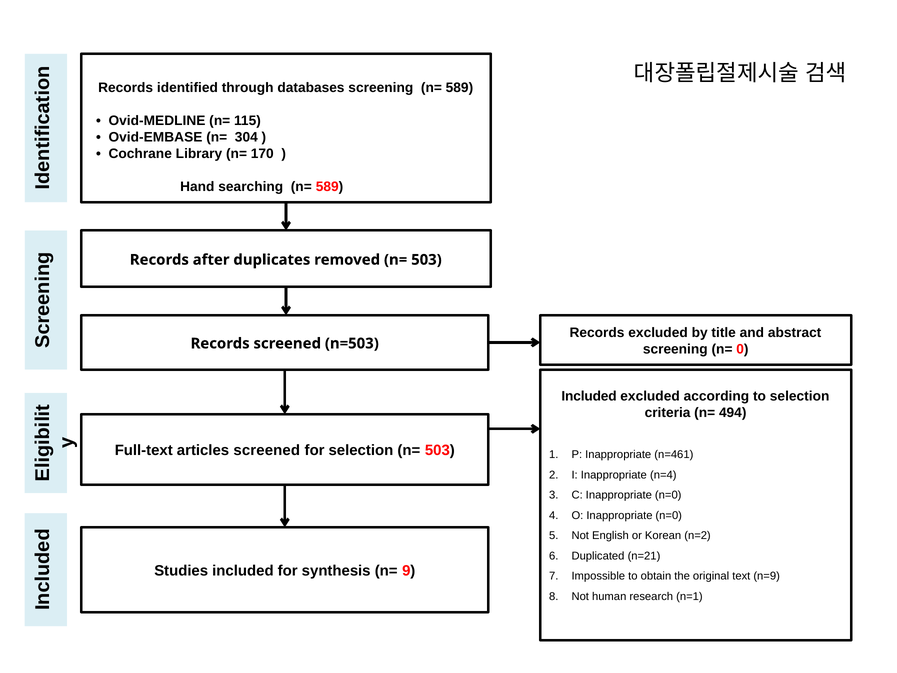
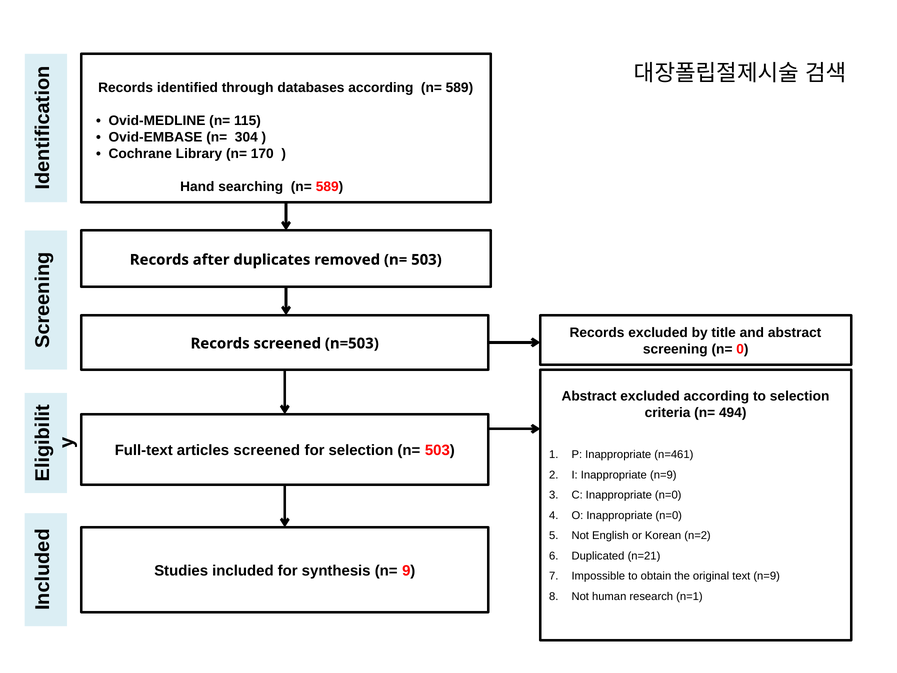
databases screening: screening -> according
Included at (589, 396): Included -> Abstract
Inappropriate n=4: n=4 -> n=9
